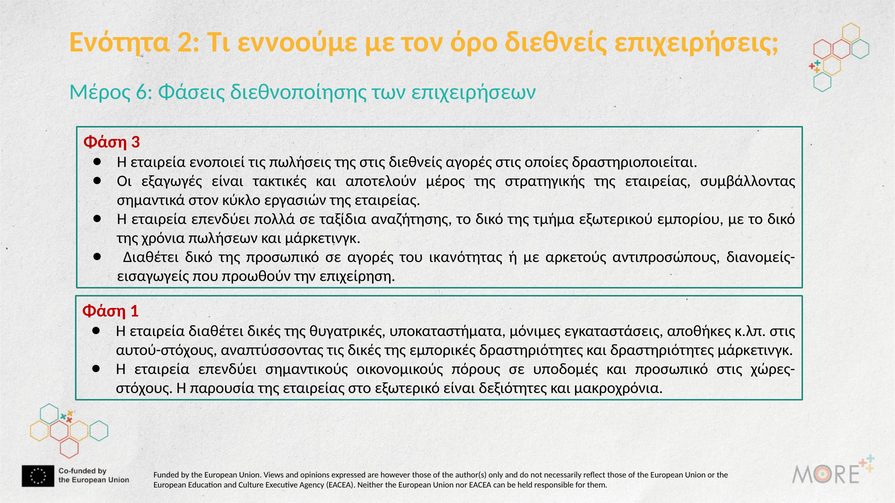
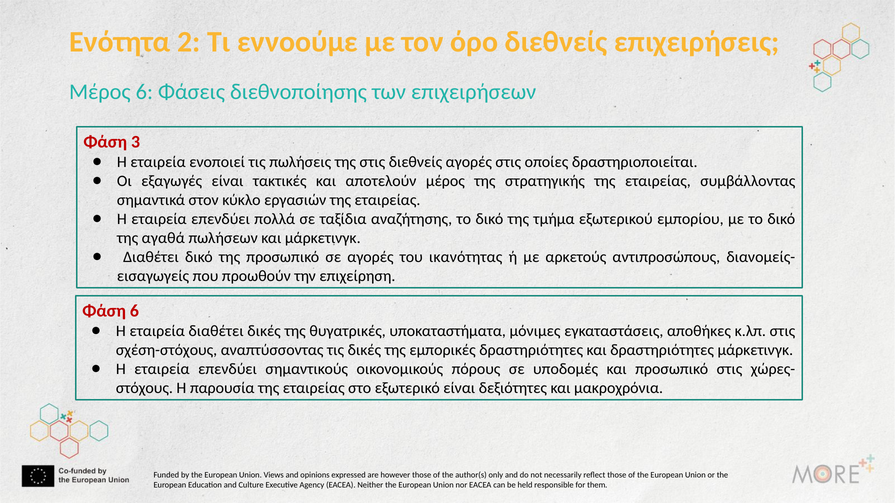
χρόνια: χρόνια -> αγαθά
Φάση 1: 1 -> 6
αυτού-στόχους: αυτού-στόχους -> σχέση-στόχους
